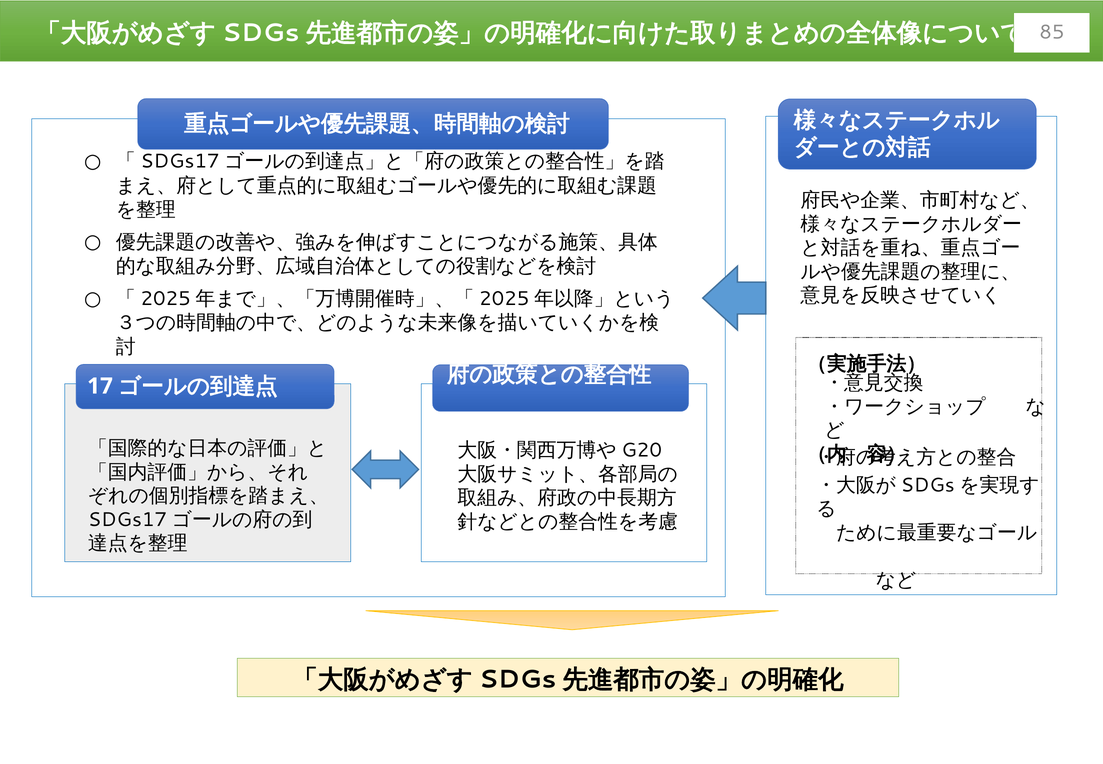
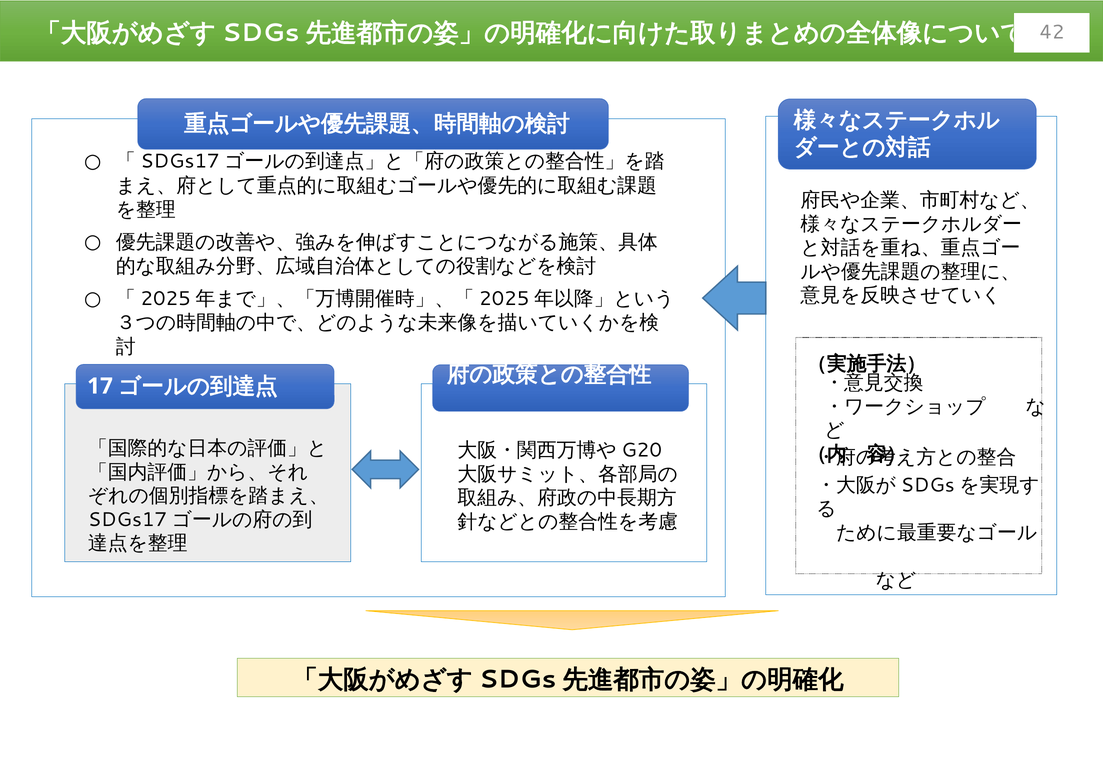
85: 85 -> 42
